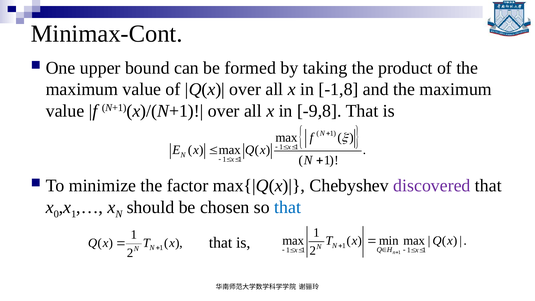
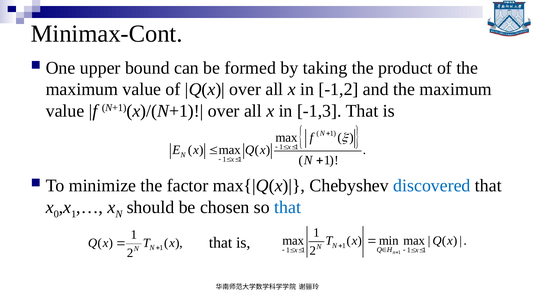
-1,8: -1,8 -> -1,2
-9,8: -9,8 -> -1,3
discovered colour: purple -> blue
